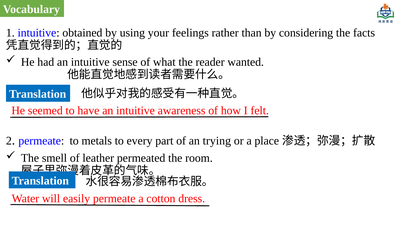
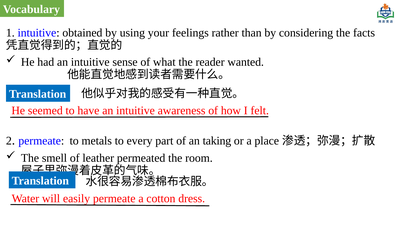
trying: trying -> taking
